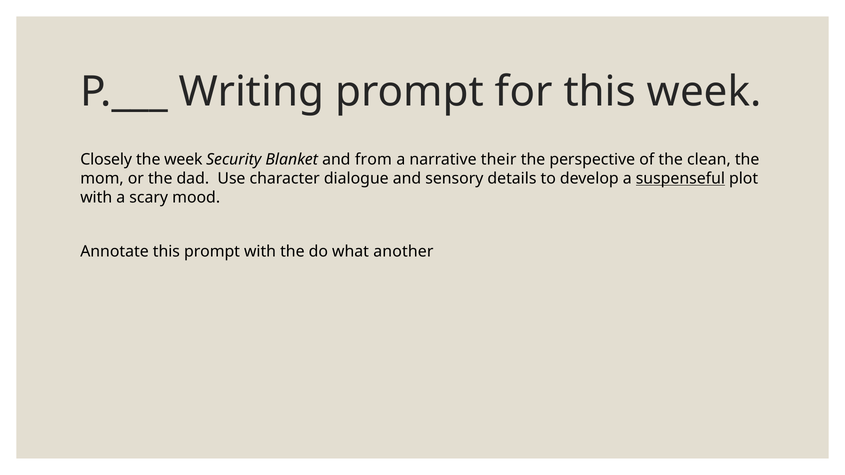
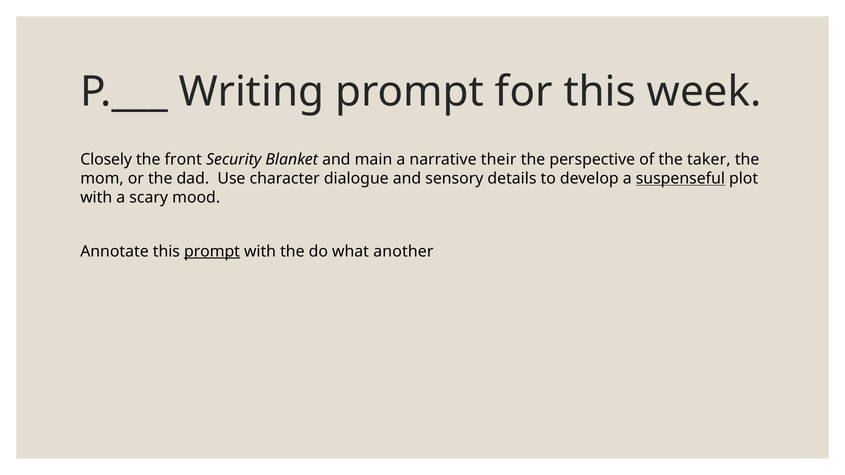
the week: week -> front
from: from -> main
clean: clean -> taker
prompt at (212, 251) underline: none -> present
